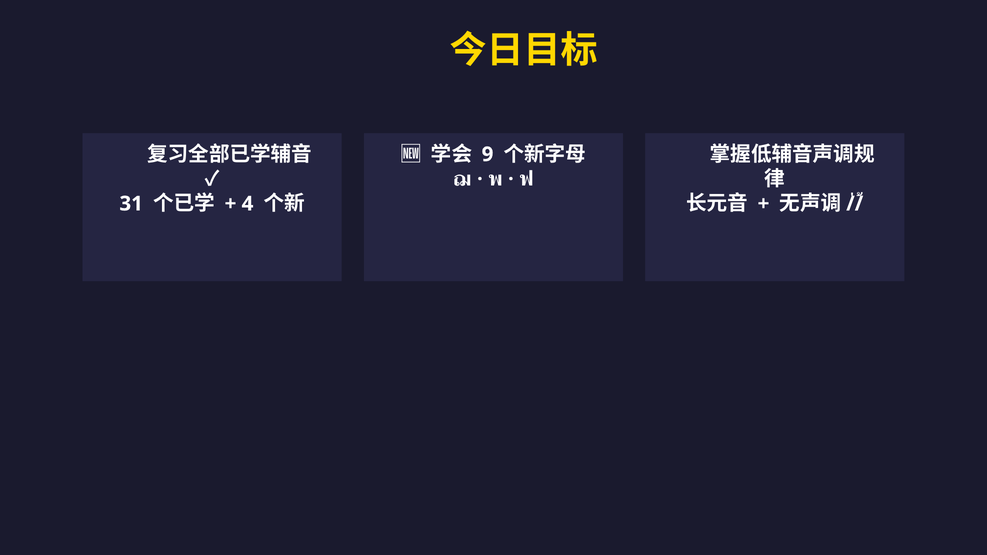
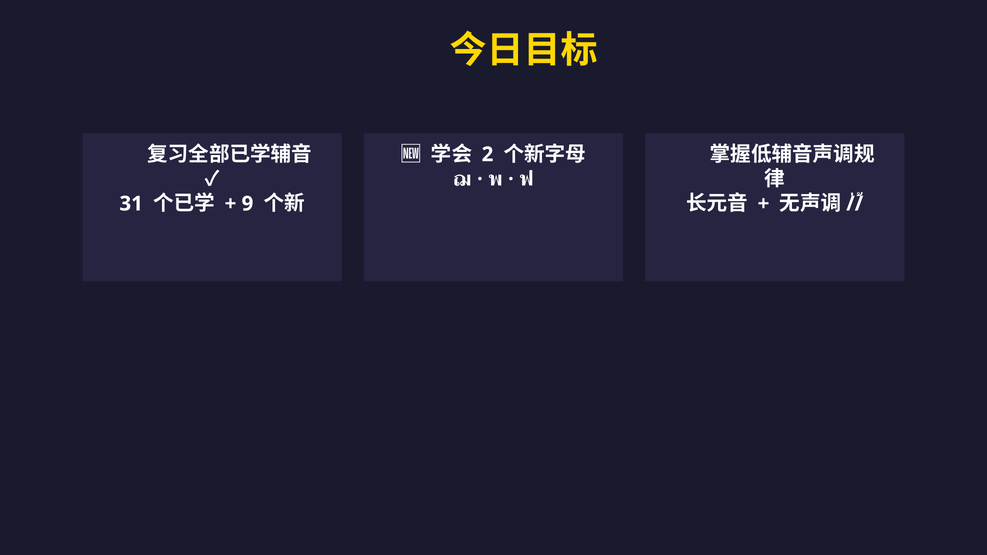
9: 9 -> 2
4: 4 -> 9
